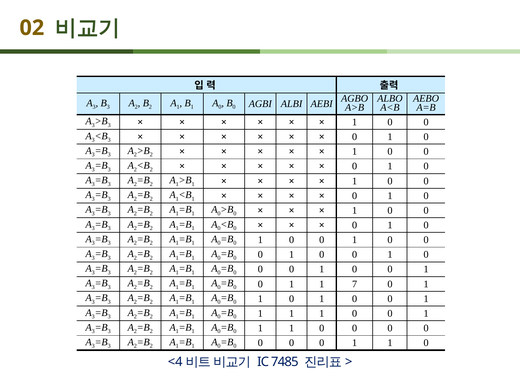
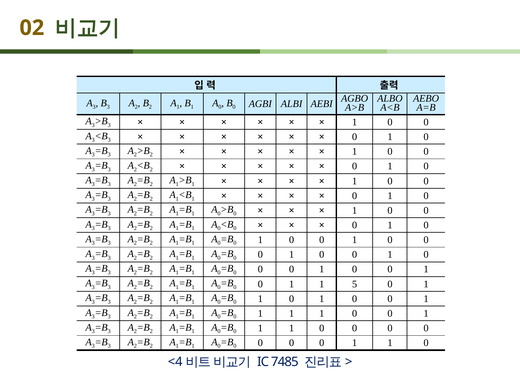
7: 7 -> 5
